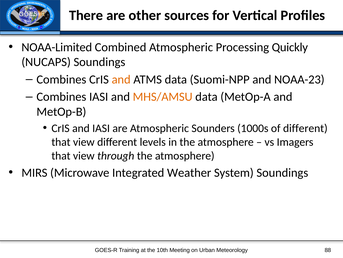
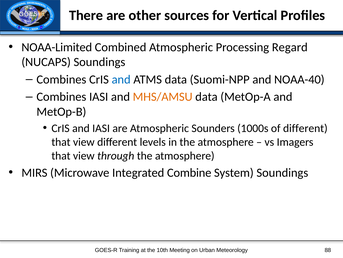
Quickly: Quickly -> Regard
and at (121, 79) colour: orange -> blue
NOAA-23: NOAA-23 -> NOAA-40
Weather: Weather -> Combine
